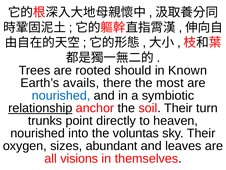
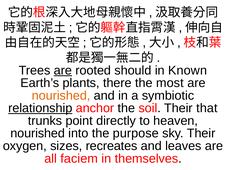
are at (63, 70) underline: none -> present
avails: avails -> plants
nourished at (61, 95) colour: blue -> orange
turn: turn -> that
voluntas: voluntas -> purpose
abundant: abundant -> recreates
visions: visions -> faciem
